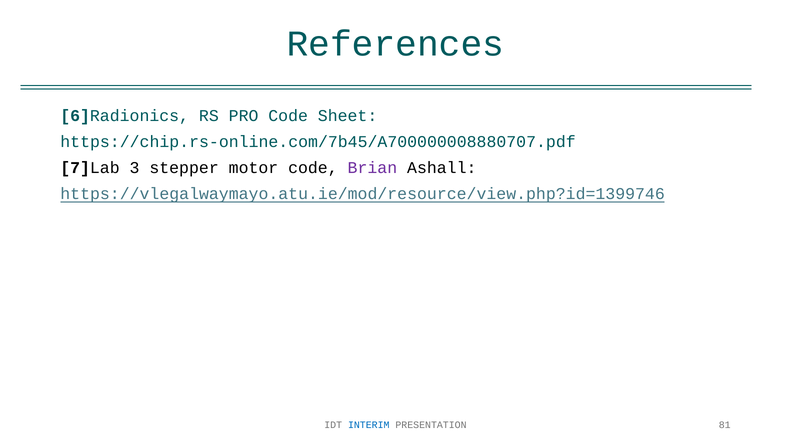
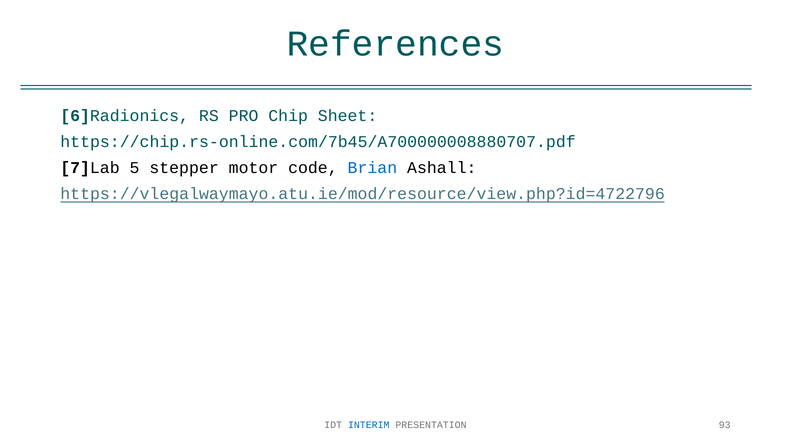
PRO Code: Code -> Chip
3: 3 -> 5
Brian colour: purple -> blue
https://vlegalwaymayo.atu.ie/mod/resource/view.php?id=1399746: https://vlegalwaymayo.atu.ie/mod/resource/view.php?id=1399746 -> https://vlegalwaymayo.atu.ie/mod/resource/view.php?id=4722796
81: 81 -> 93
